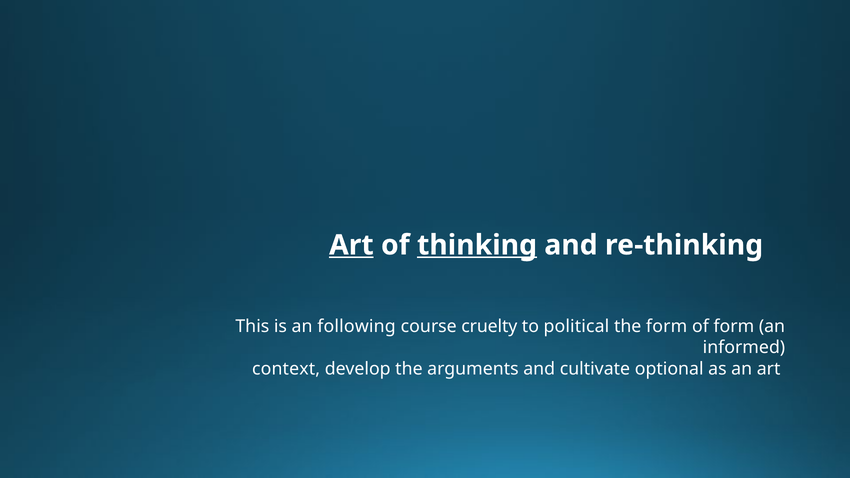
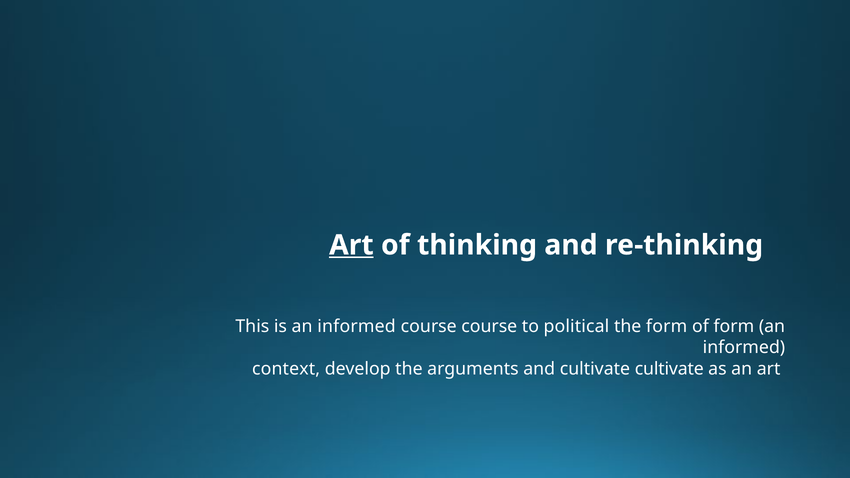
thinking underline: present -> none
is an following: following -> informed
course cruelty: cruelty -> course
cultivate optional: optional -> cultivate
